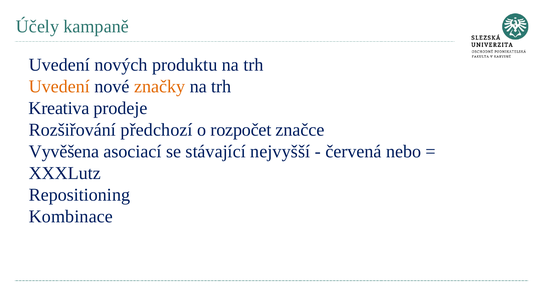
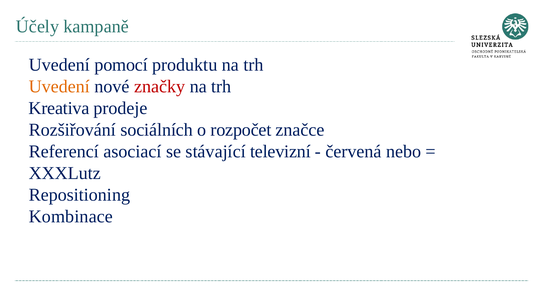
nových: nových -> pomocí
značky colour: orange -> red
předchozí: předchozí -> sociálních
Vyvěšena: Vyvěšena -> Referencí
nejvyšší: nejvyšší -> televizní
